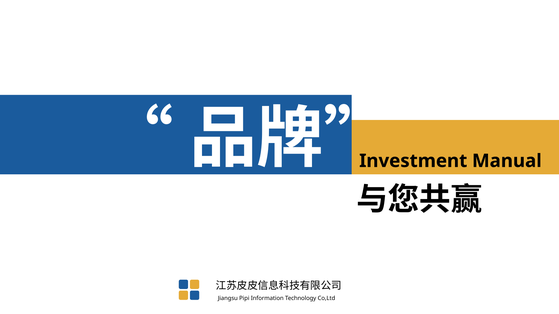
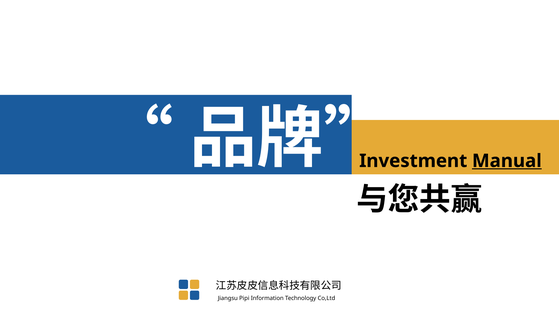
Manual underline: none -> present
